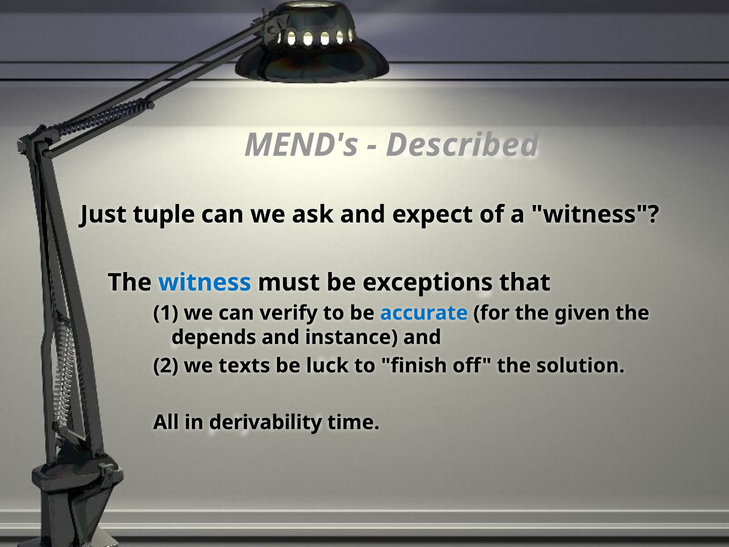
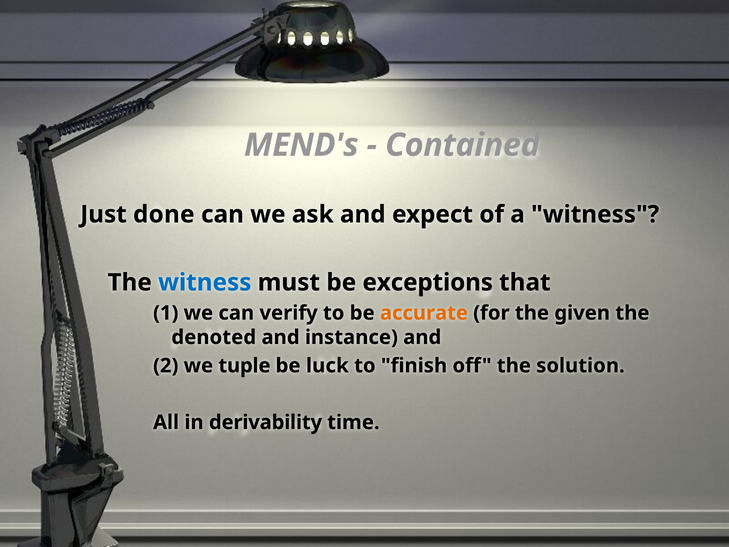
Described: Described -> Contained
tuple: tuple -> done
accurate colour: blue -> orange
depends: depends -> denoted
texts: texts -> tuple
